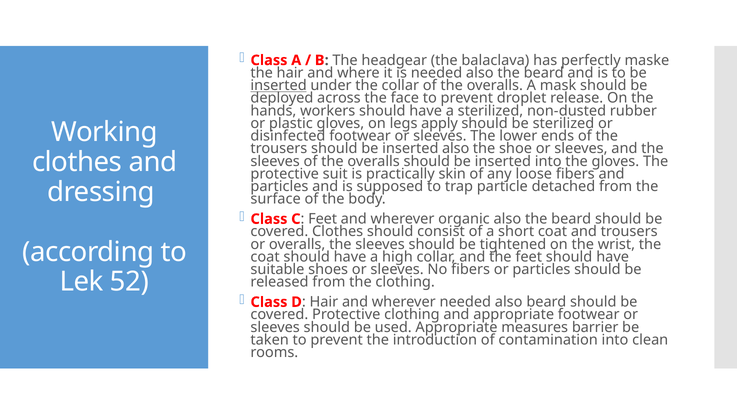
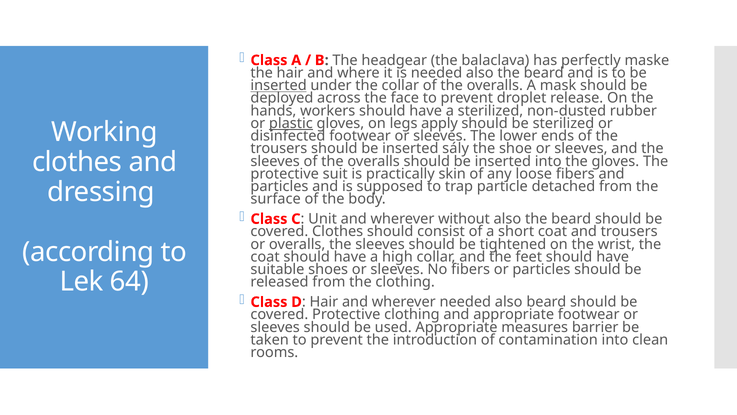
plastic underline: none -> present
inserted also: also -> sály
Feet at (323, 219): Feet -> Unit
organic: organic -> without
52: 52 -> 64
